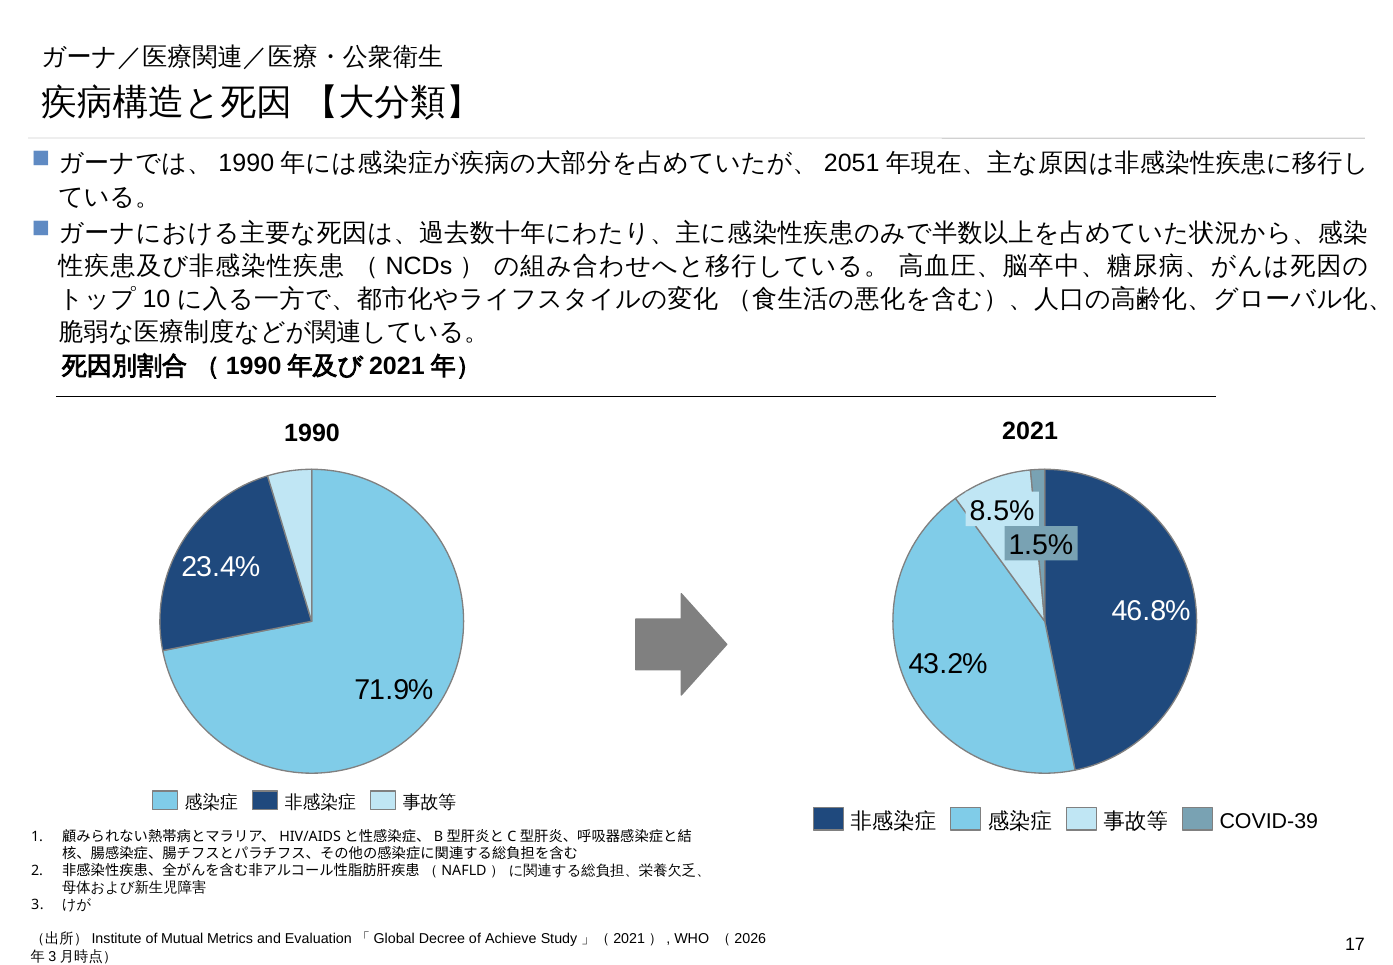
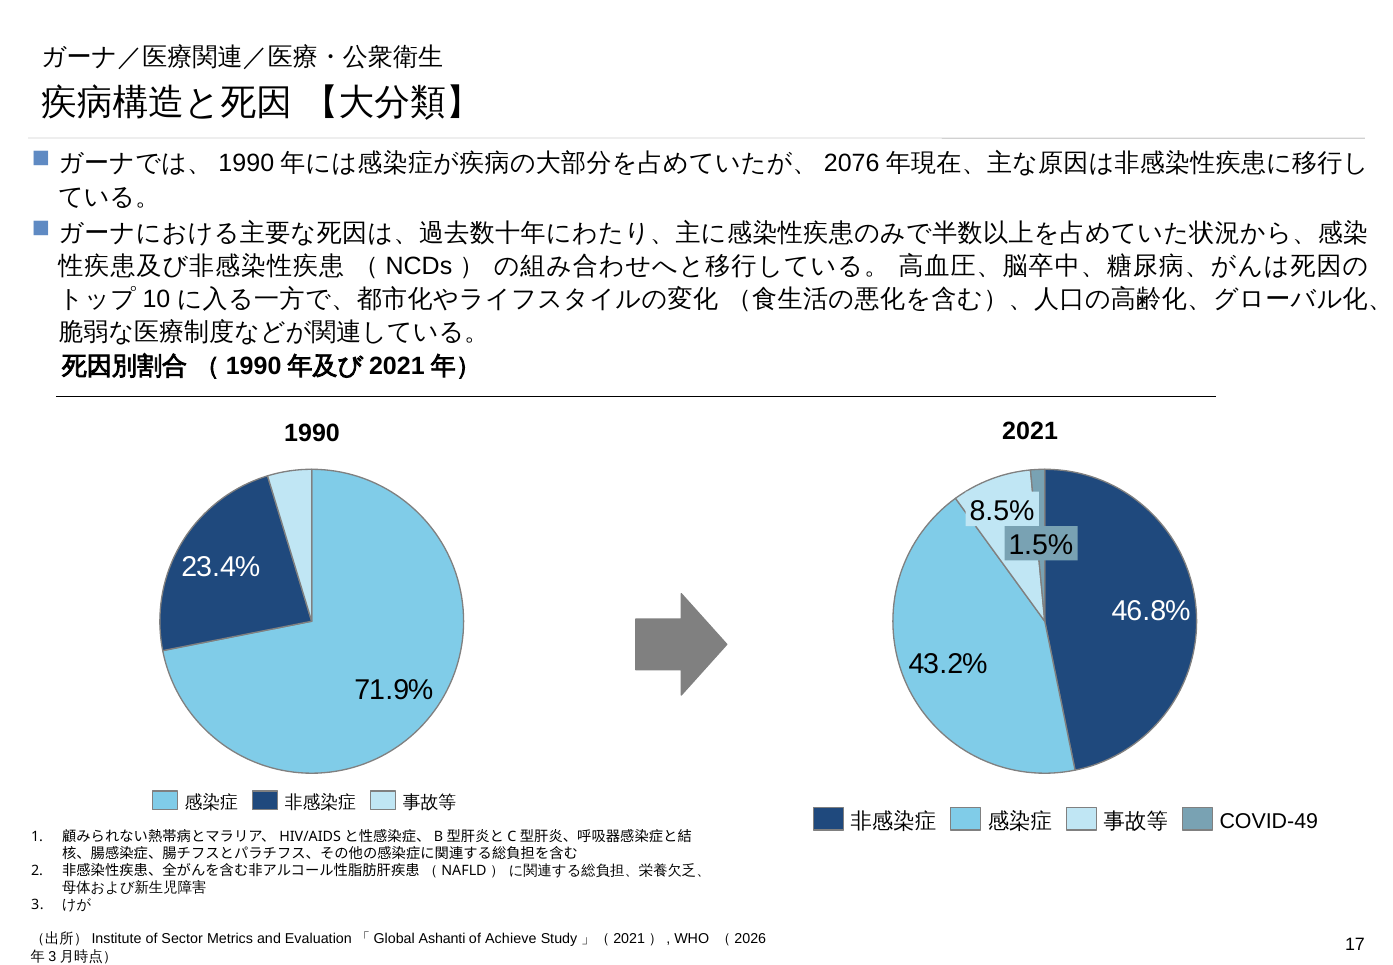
2051: 2051 -> 2076
COVID-39: COVID-39 -> COVID-49
Mutual: Mutual -> Sector
Decree: Decree -> Ashanti
